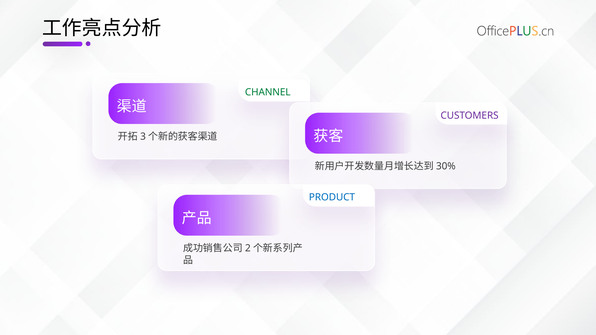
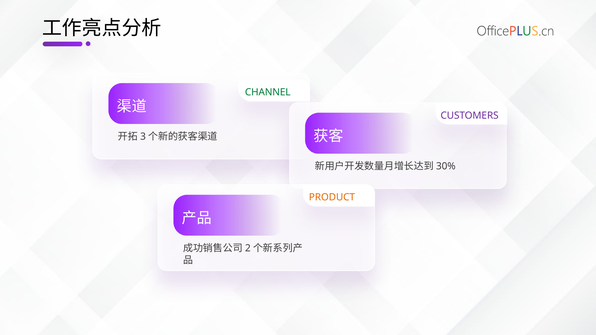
PRODUCT colour: blue -> orange
